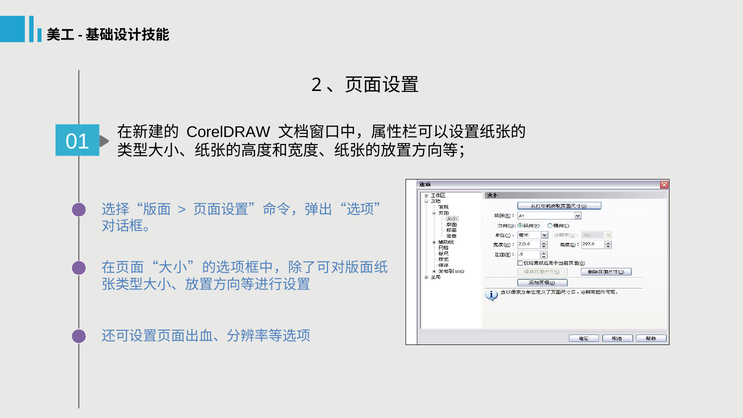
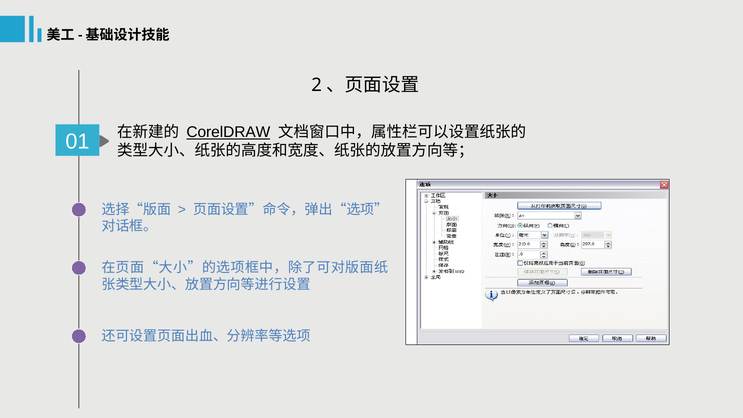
CorelDRAW underline: none -> present
